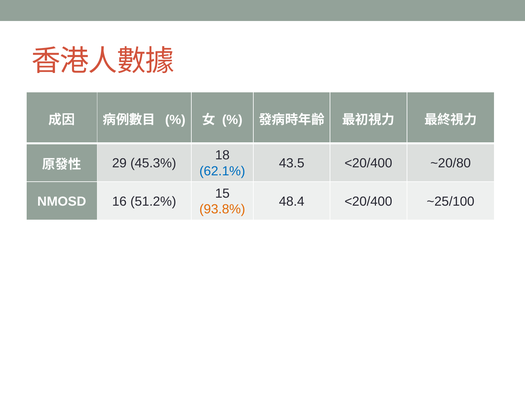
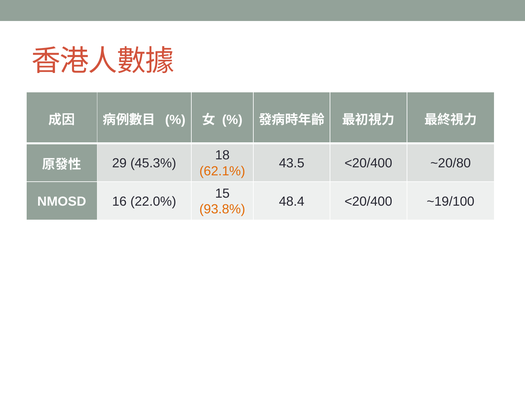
62.1% colour: blue -> orange
51.2%: 51.2% -> 22.0%
~25/100: ~25/100 -> ~19/100
